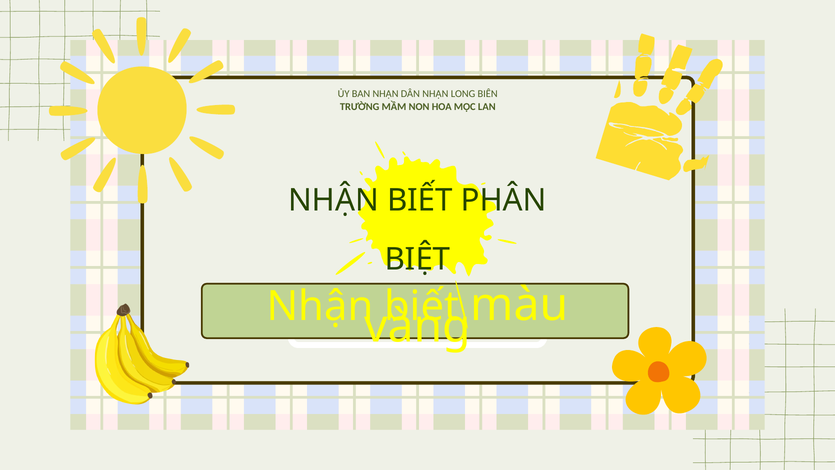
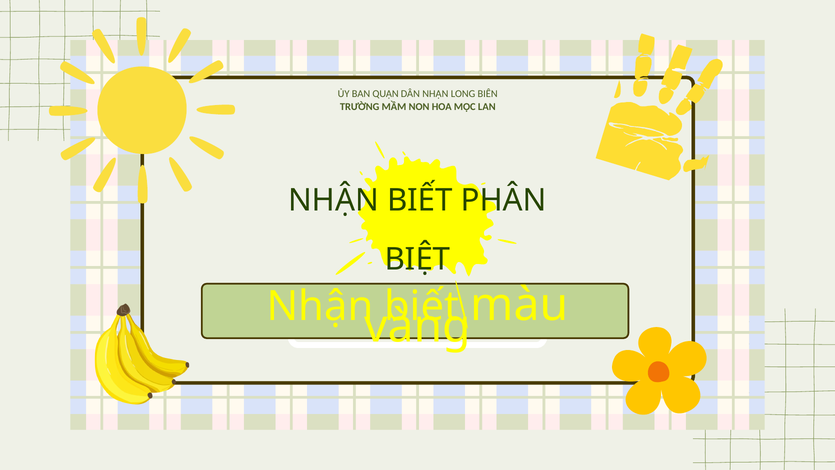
BAN NHẬN: NHẬN -> QUẬN
